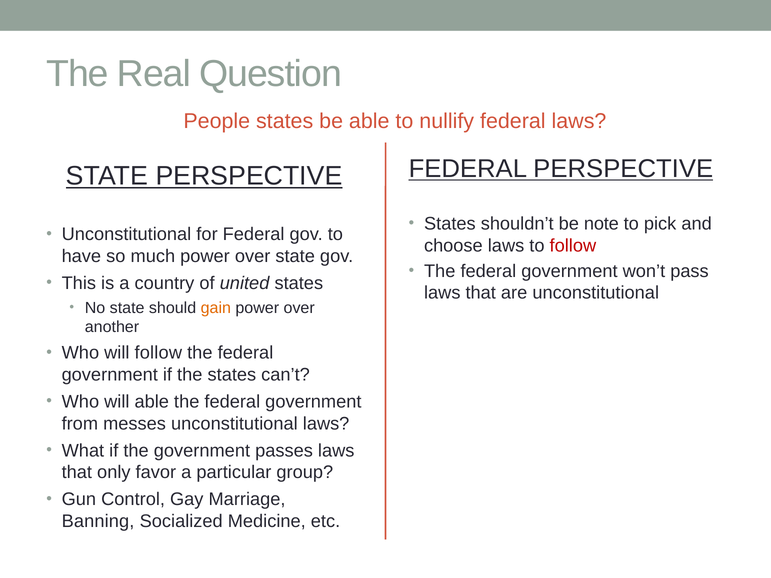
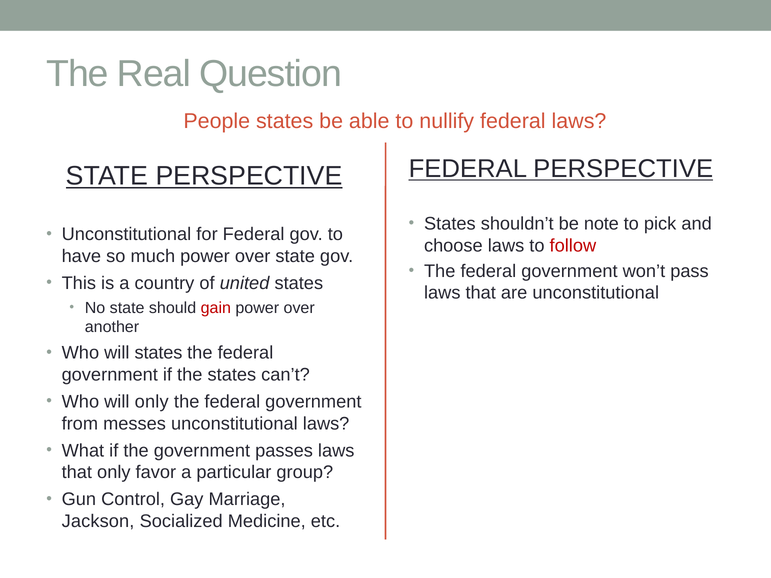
gain colour: orange -> red
will follow: follow -> states
will able: able -> only
Banning: Banning -> Jackson
